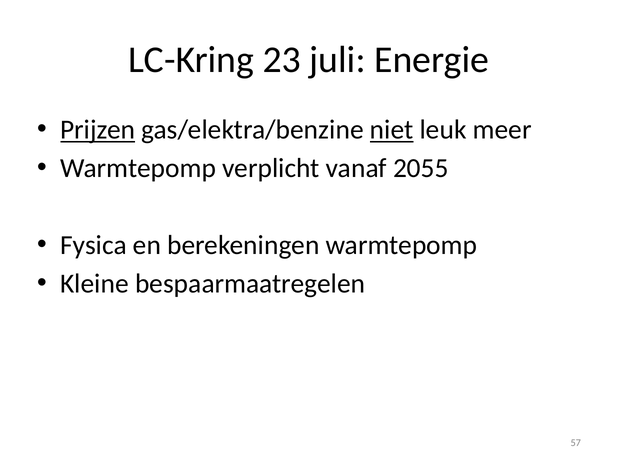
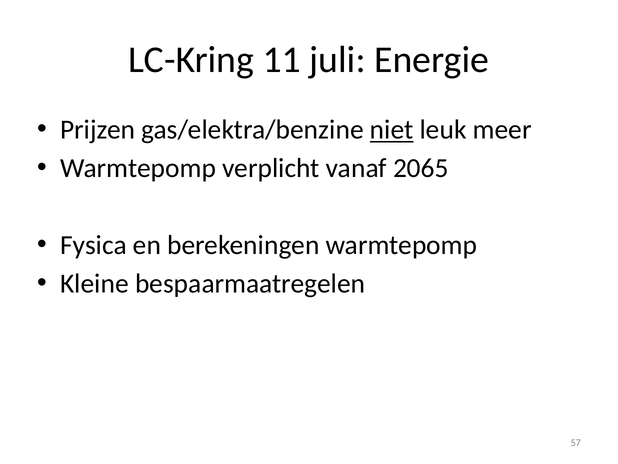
23: 23 -> 11
Prijzen underline: present -> none
2055: 2055 -> 2065
